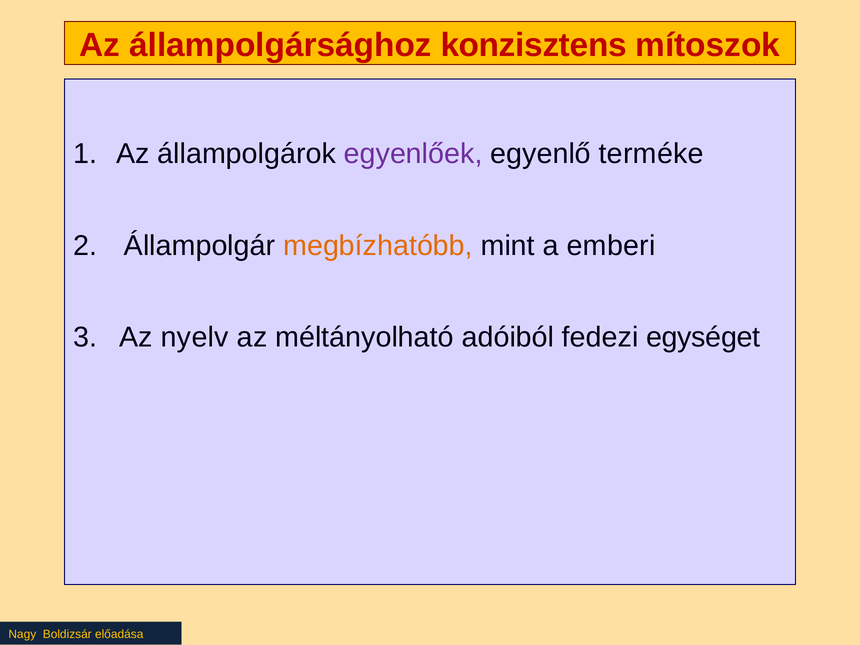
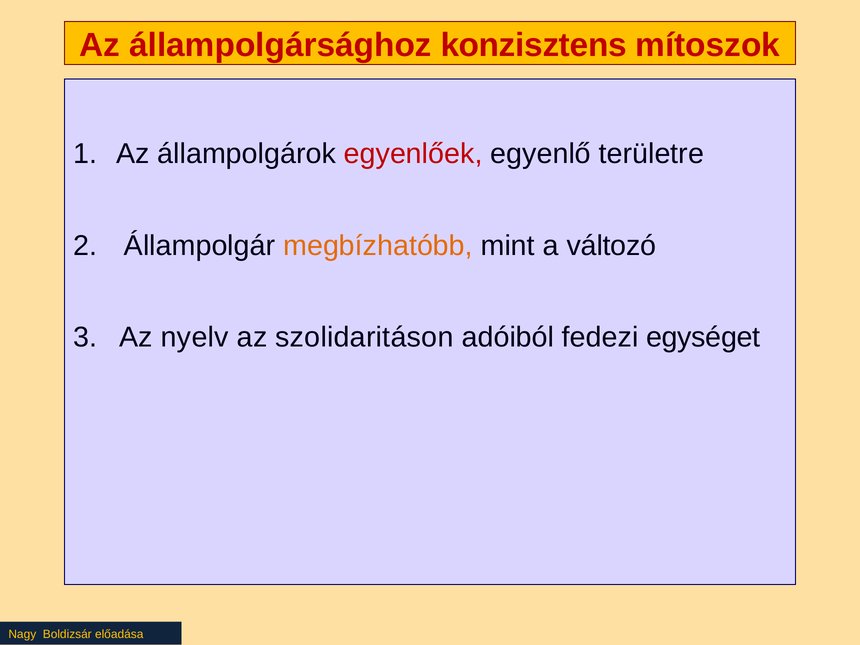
egyenlőek colour: purple -> red
terméke: terméke -> területre
emberi: emberi -> változó
méltányolható: méltányolható -> szolidaritáson
